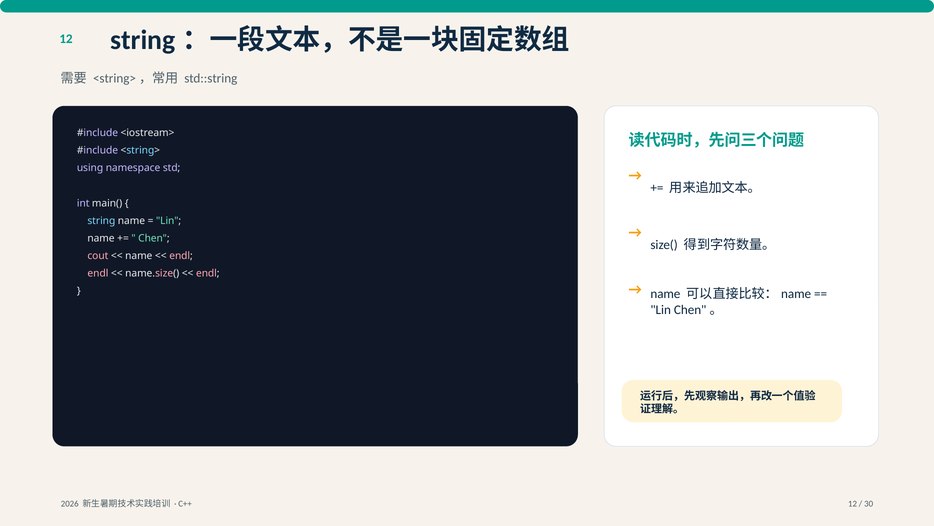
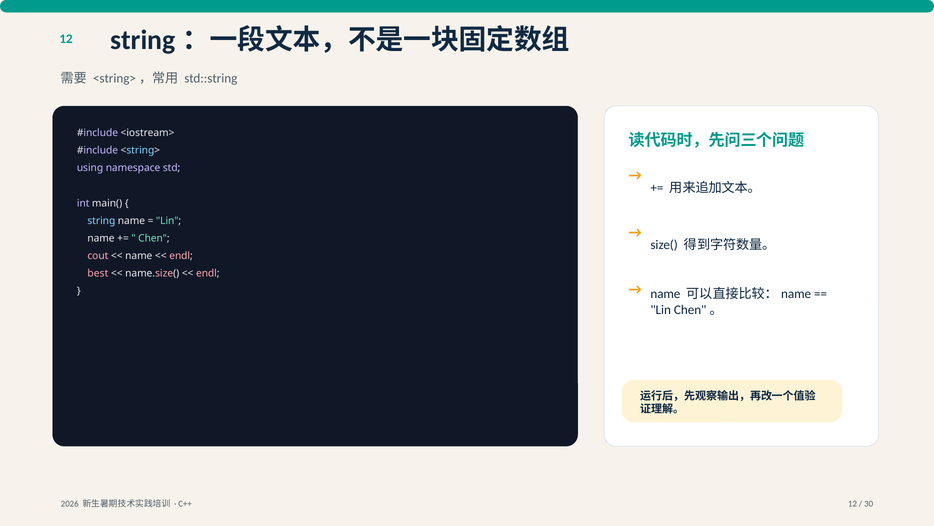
endl at (98, 273): endl -> best
